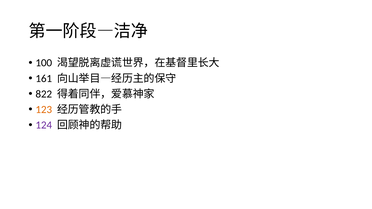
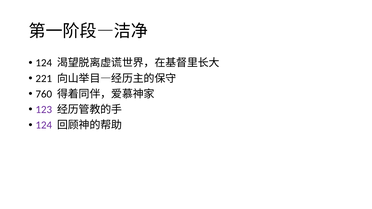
100 at (44, 63): 100 -> 124
161: 161 -> 221
822: 822 -> 760
123 colour: orange -> purple
